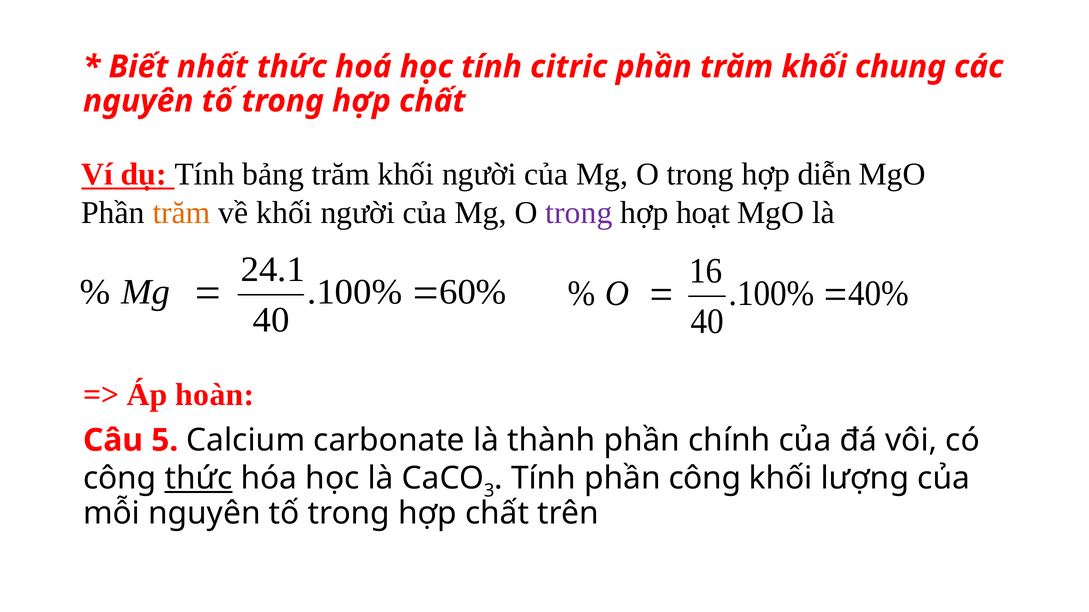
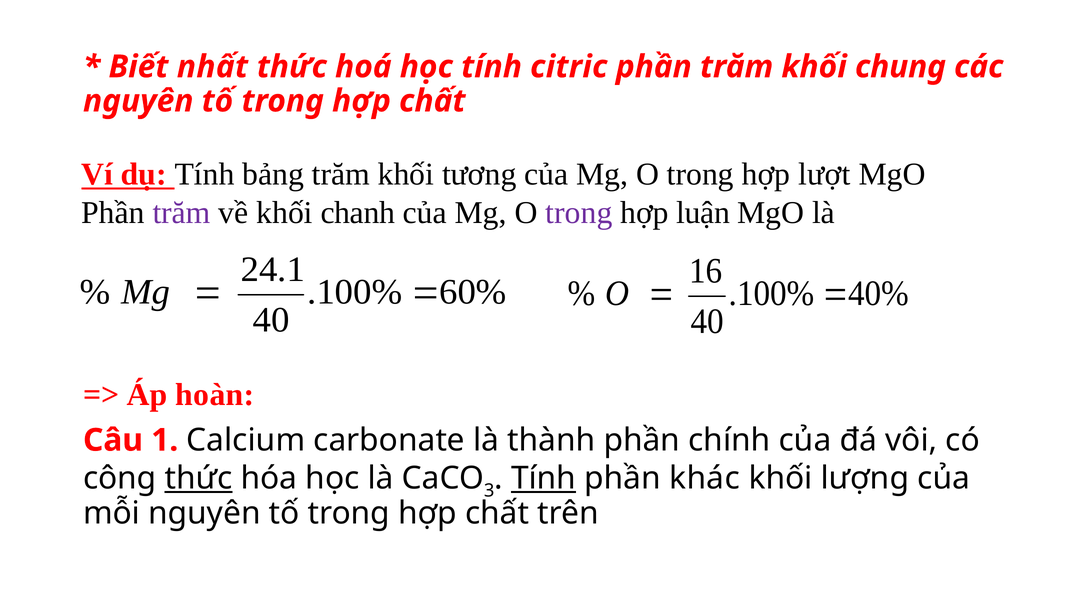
trăm khối người: người -> tương
diễn: diễn -> lượt
trăm at (182, 213) colour: orange -> purple
về khối người: người -> chanh
hoạt: hoạt -> luận
5: 5 -> 1
Tính at (544, 479) underline: none -> present
phần công: công -> khác
